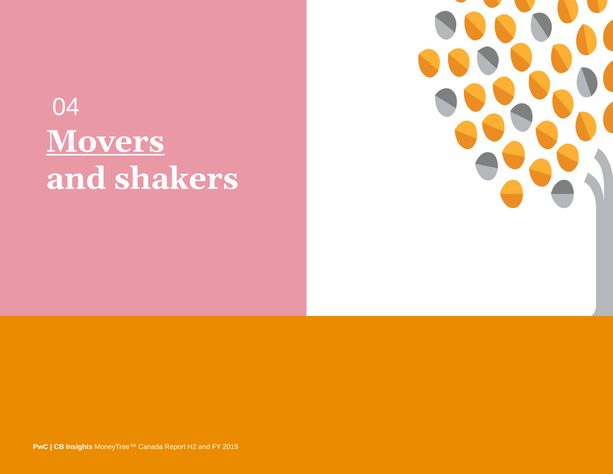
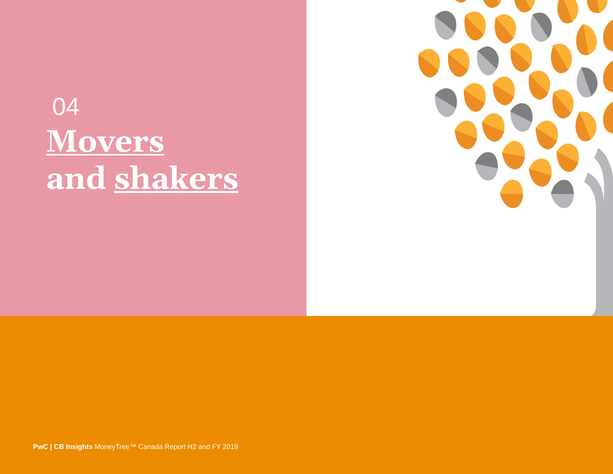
shakers underline: none -> present
